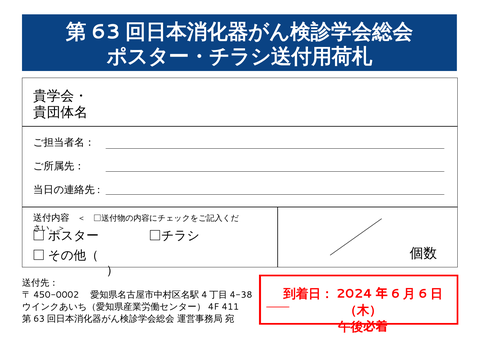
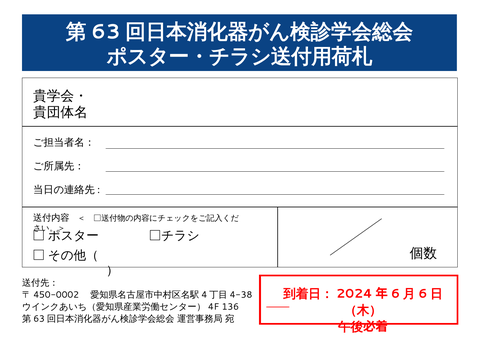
411: 411 -> 136
